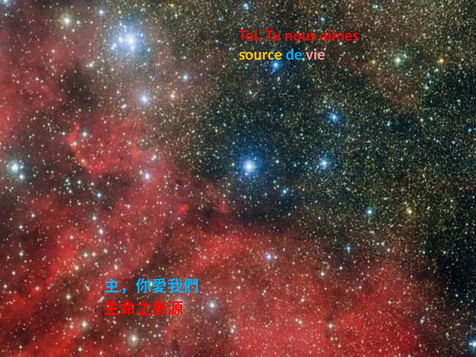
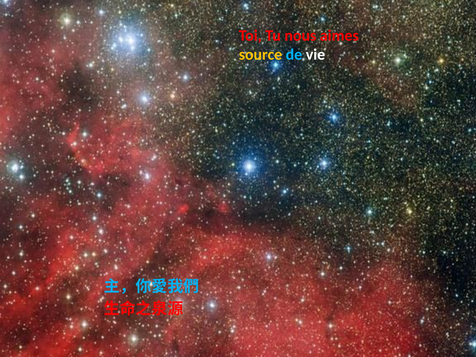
vie colour: pink -> white
